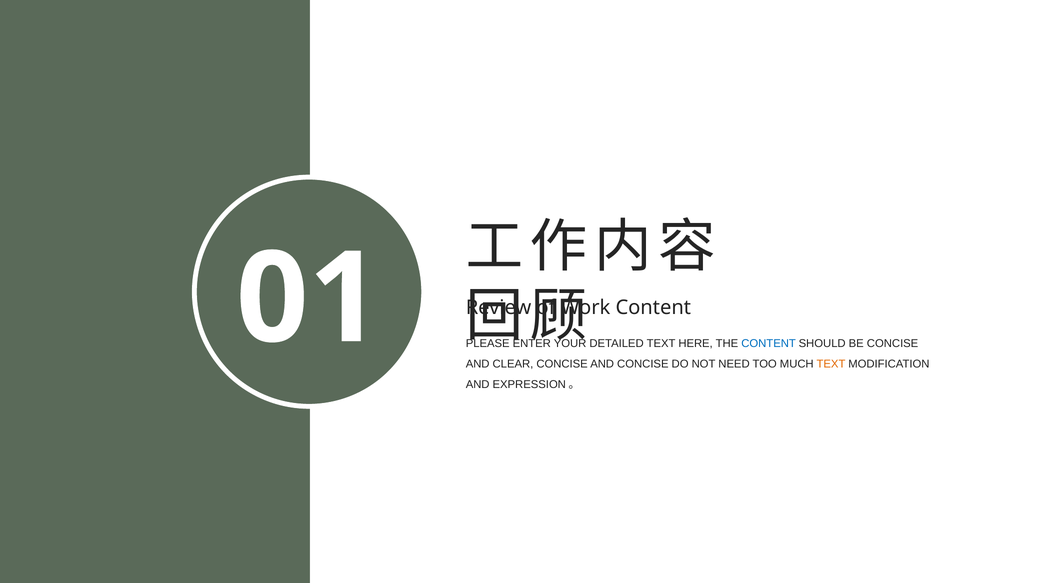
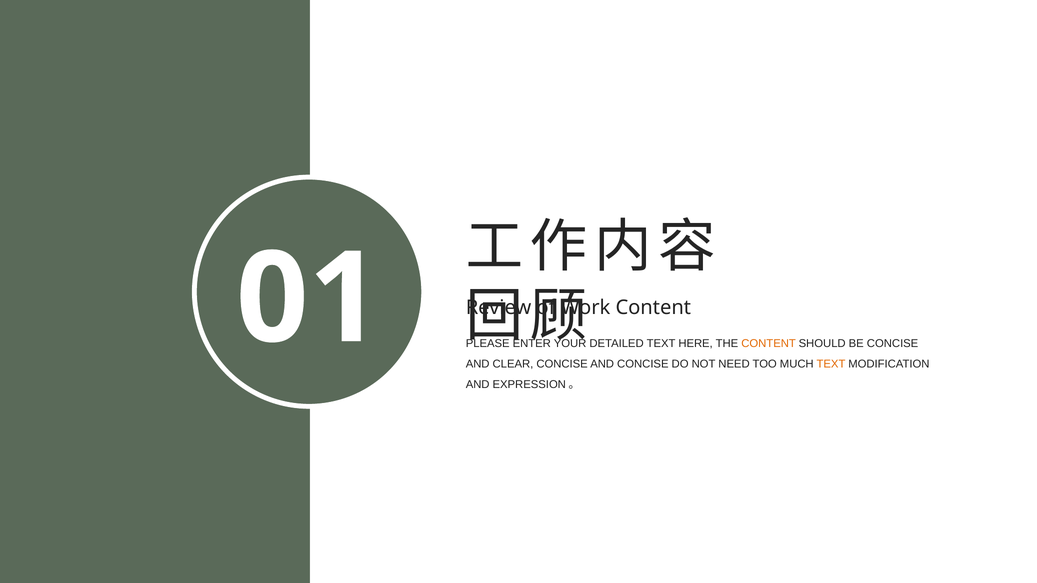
CONTENT at (769, 344) colour: blue -> orange
